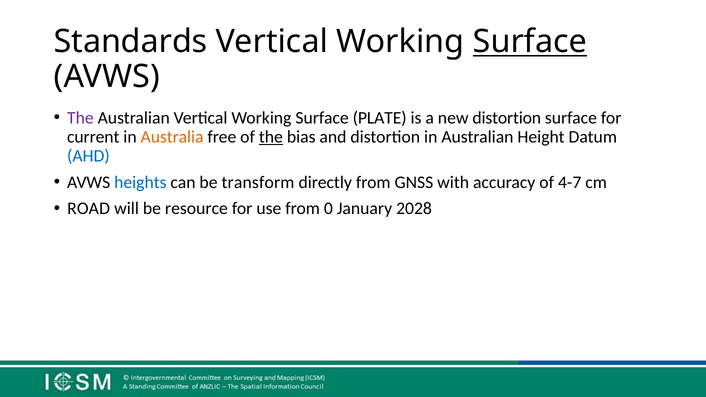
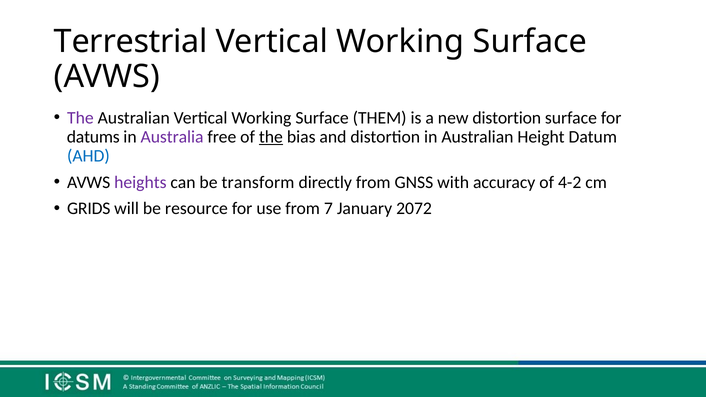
Standards: Standards -> Terrestrial
Surface at (530, 42) underline: present -> none
PLATE: PLATE -> THEM
current: current -> datums
Australia colour: orange -> purple
heights colour: blue -> purple
4-7: 4-7 -> 4-2
ROAD: ROAD -> GRIDS
0: 0 -> 7
2028: 2028 -> 2072
